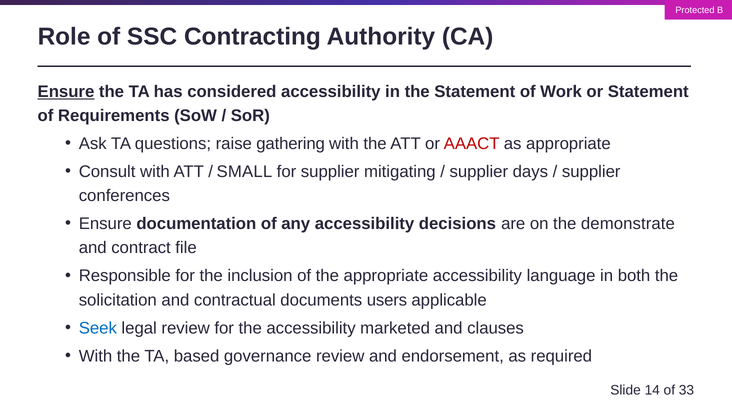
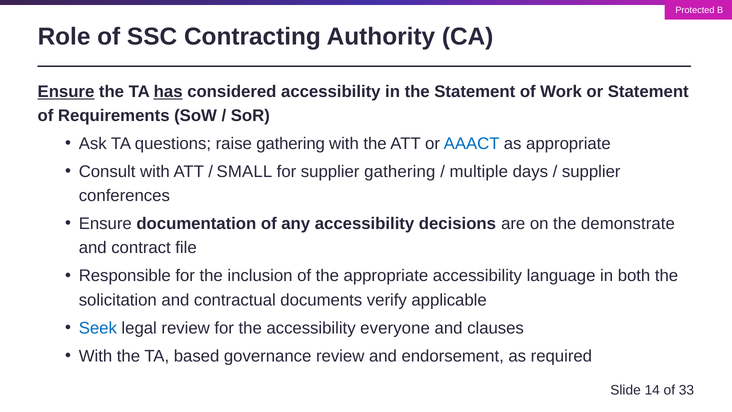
has underline: none -> present
AAACT colour: red -> blue
supplier mitigating: mitigating -> gathering
supplier at (479, 172): supplier -> multiple
users: users -> verify
marketed: marketed -> everyone
